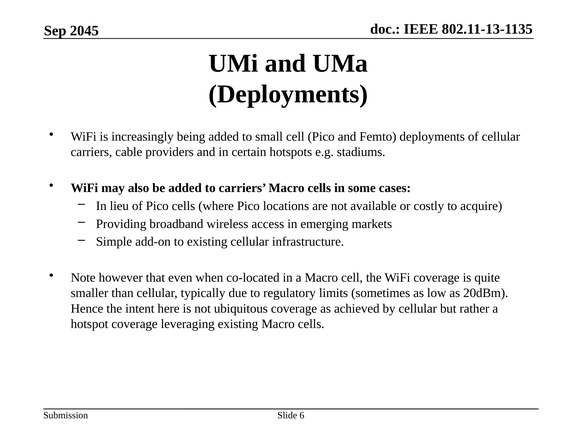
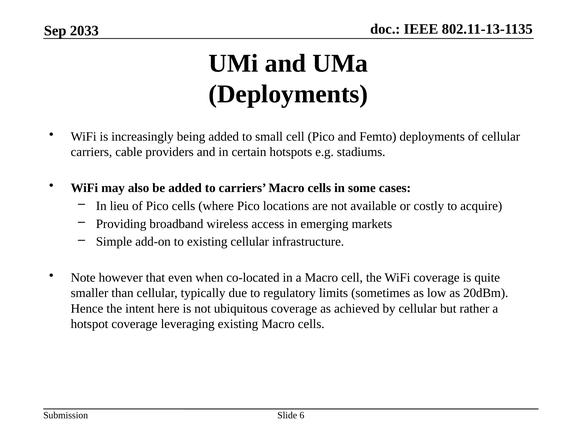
2045: 2045 -> 2033
